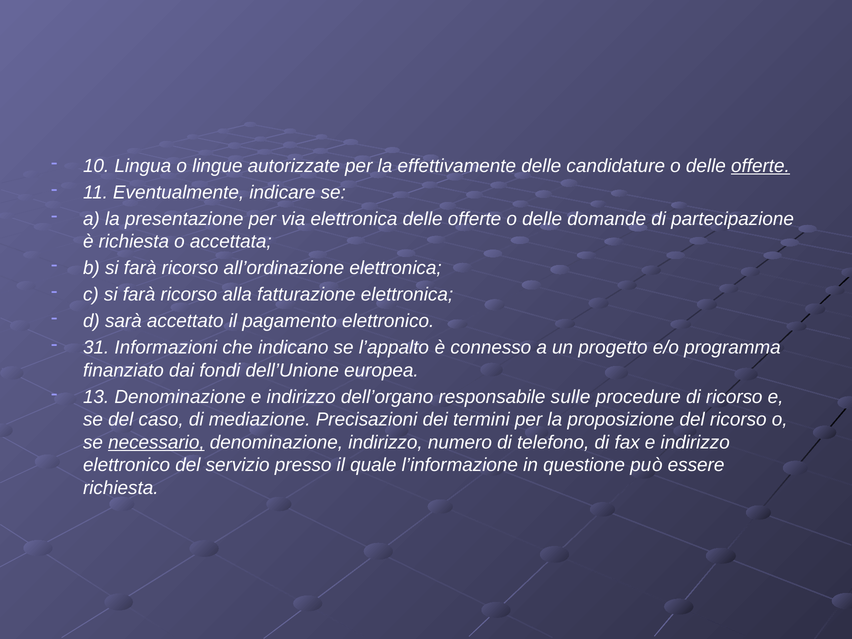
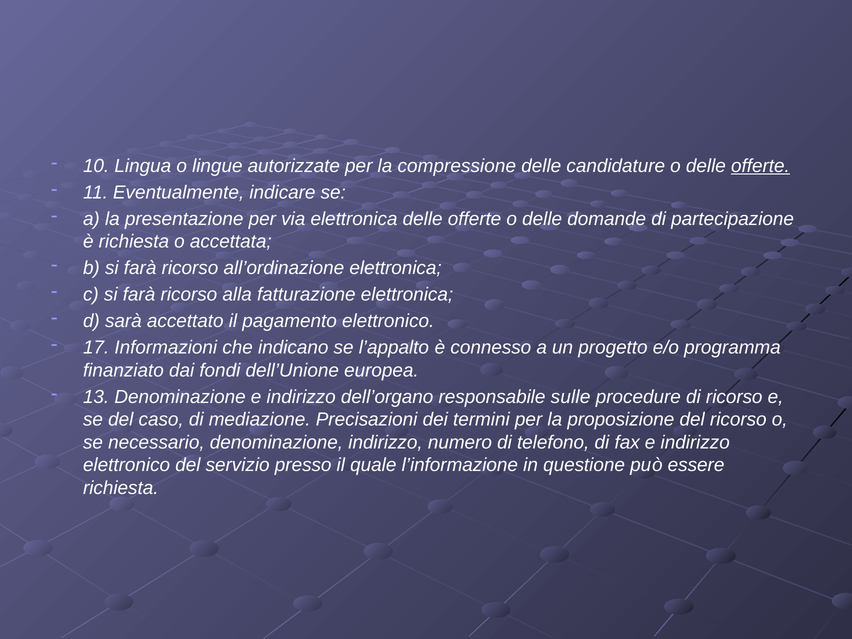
effettivamente: effettivamente -> compressione
31: 31 -> 17
necessario underline: present -> none
